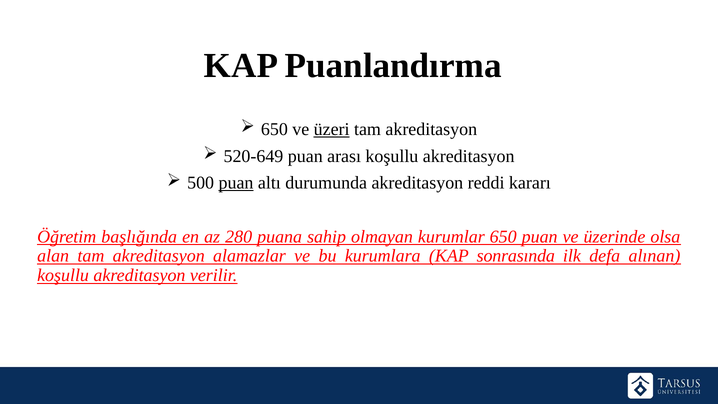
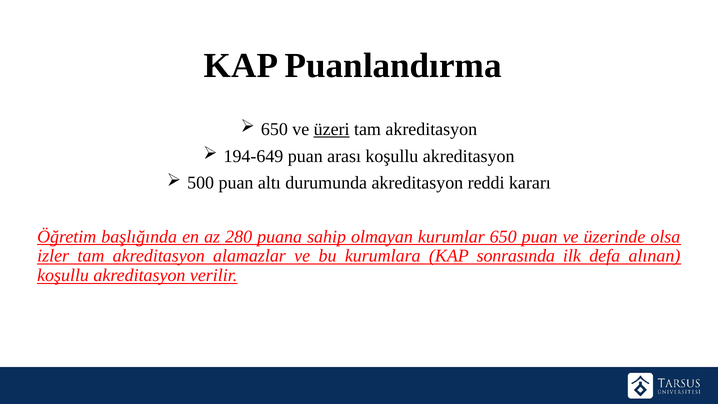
520-649: 520-649 -> 194-649
puan at (236, 183) underline: present -> none
alan: alan -> izler
